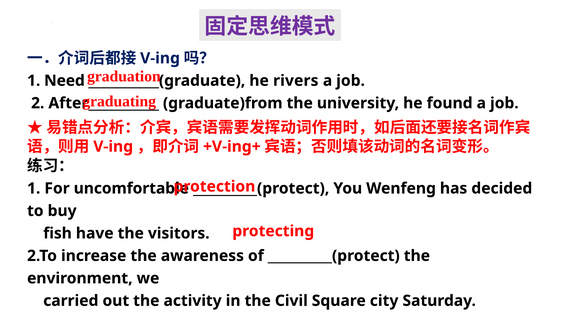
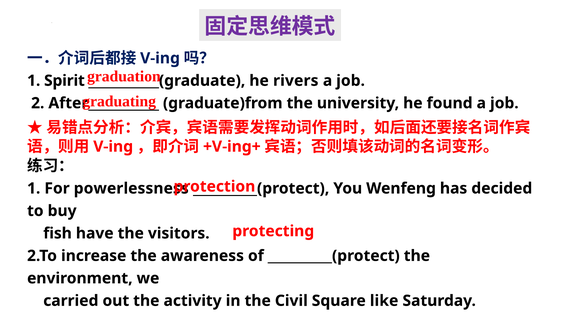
Need: Need -> Spirit
uncomfortable: uncomfortable -> powerlessness
city: city -> like
